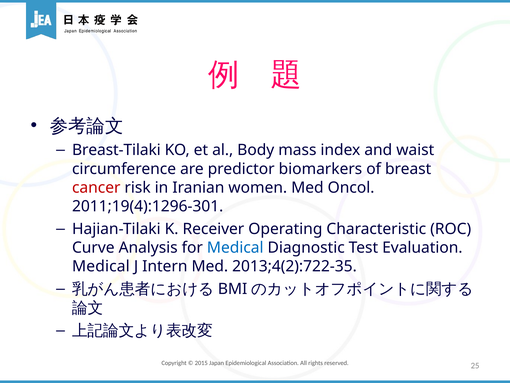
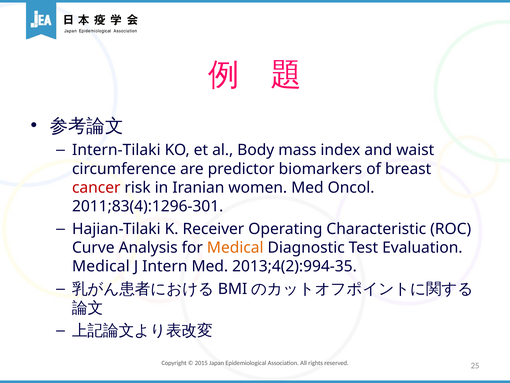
Breast-Tilaki: Breast-Tilaki -> Intern-Tilaki
2011;19(4):1296-301: 2011;19(4):1296-301 -> 2011;83(4):1296-301
Medical at (235, 247) colour: blue -> orange
2013;4(2):722-35: 2013;4(2):722-35 -> 2013;4(2):994-35
